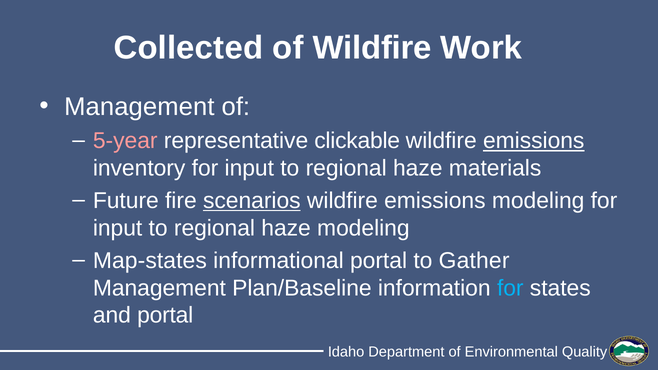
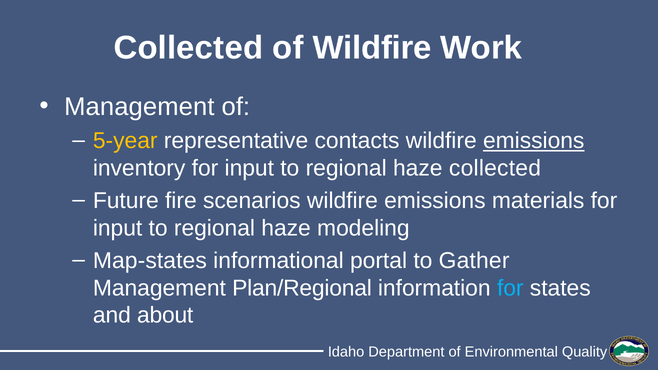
5-year colour: pink -> yellow
clickable: clickable -> contacts
haze materials: materials -> collected
scenarios underline: present -> none
emissions modeling: modeling -> materials
Plan/Baseline: Plan/Baseline -> Plan/Regional
and portal: portal -> about
